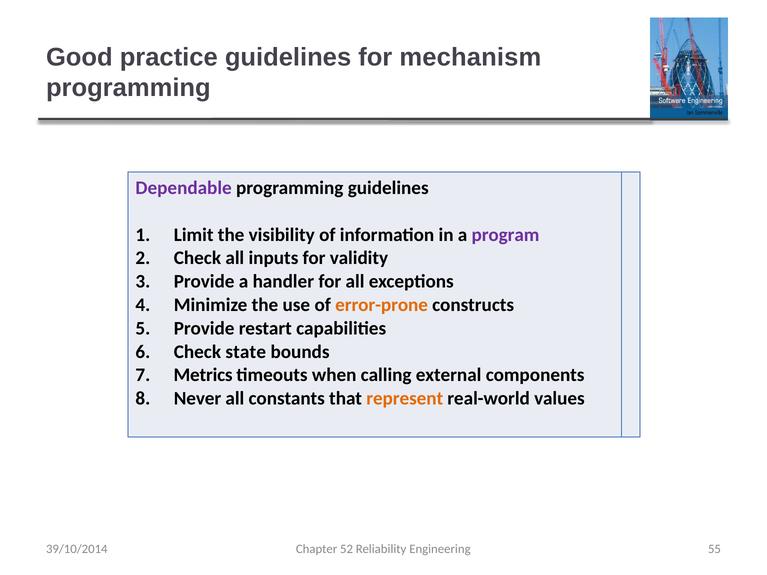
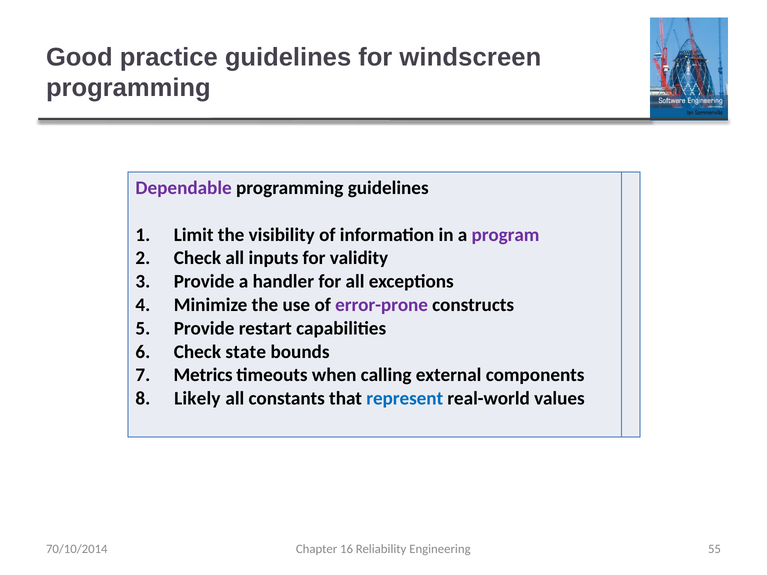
mechanism: mechanism -> windscreen
error-prone colour: orange -> purple
Never: Never -> Likely
represent colour: orange -> blue
39/10/2014: 39/10/2014 -> 70/10/2014
52: 52 -> 16
